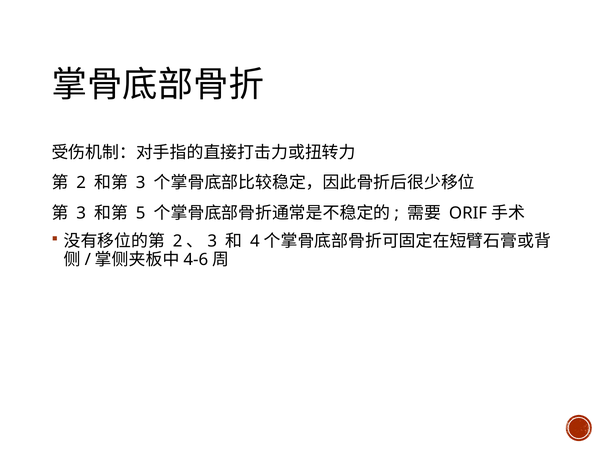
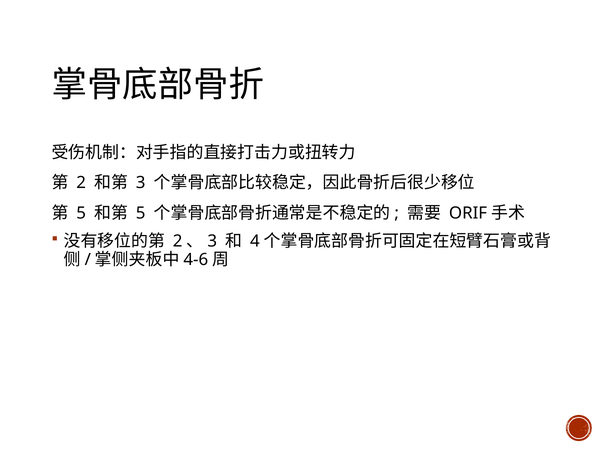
3 at (81, 213): 3 -> 5
